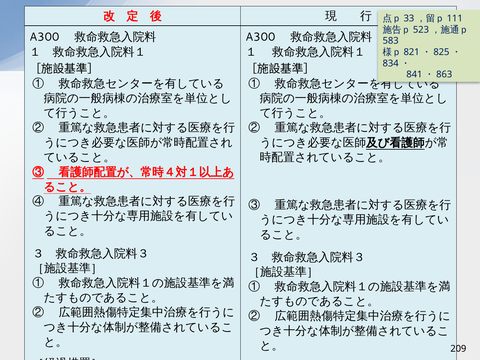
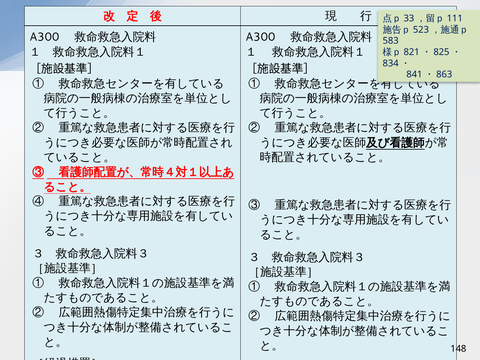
209: 209 -> 148
